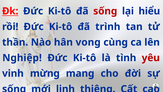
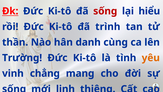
vong: vong -> danh
Nghiệp: Nghiệp -> Trường
yêu colour: red -> orange
mừng: mừng -> chẳng
